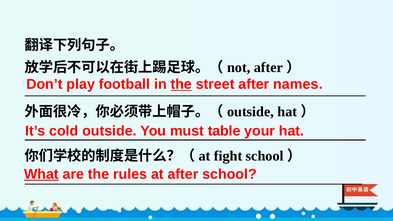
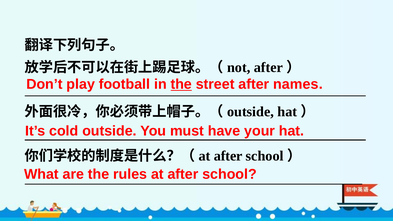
table: table -> have
fight at (228, 156): fight -> after
What underline: present -> none
